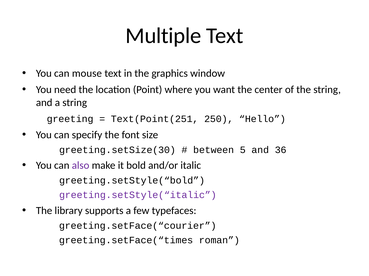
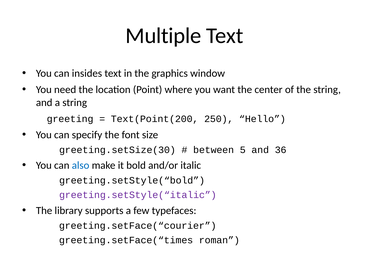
mouse: mouse -> insides
Text(Point(251: Text(Point(251 -> Text(Point(200
also colour: purple -> blue
